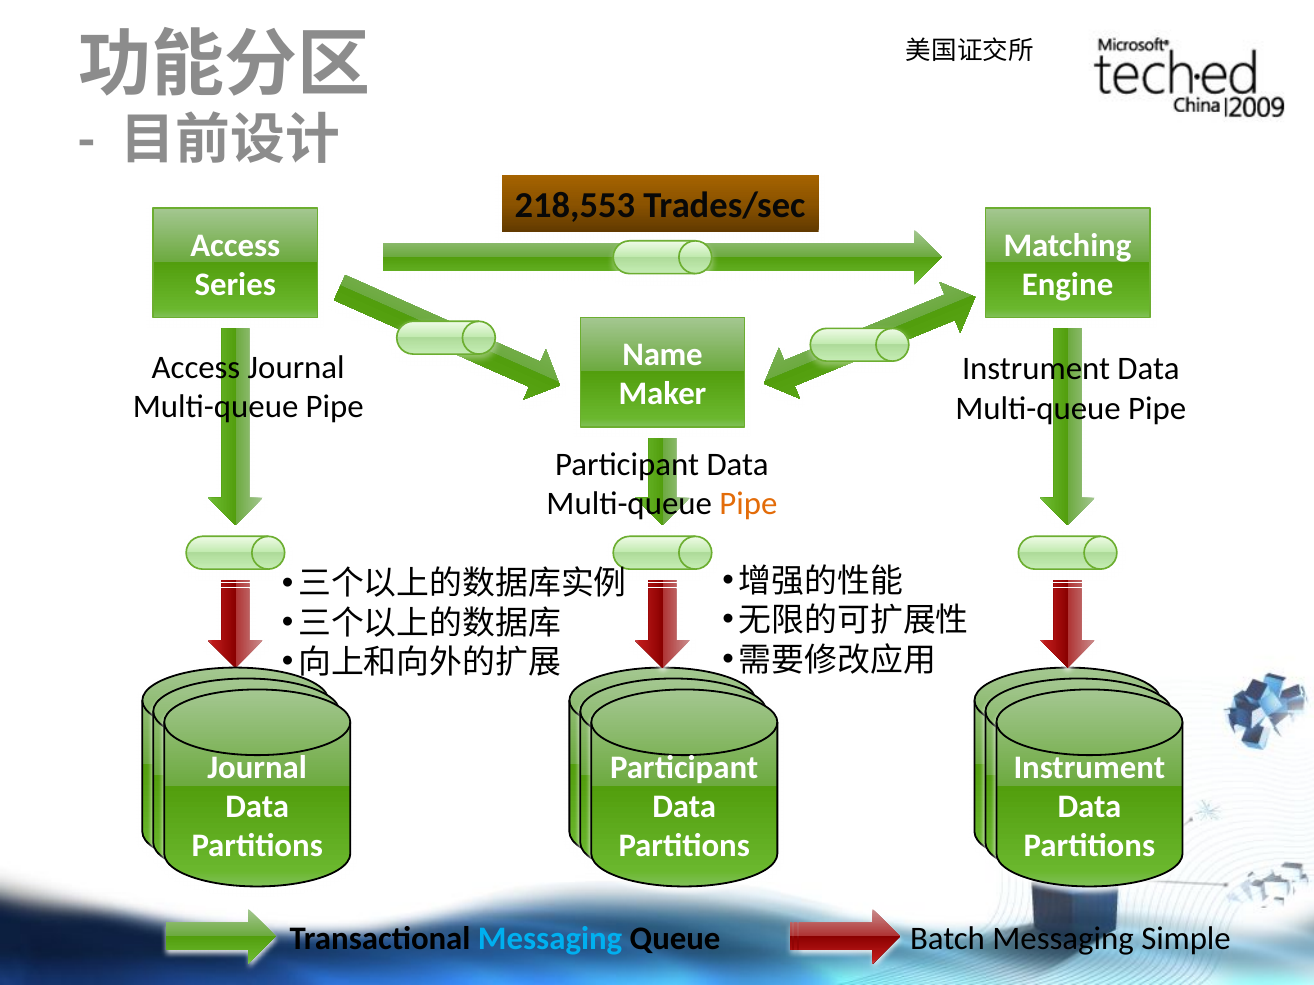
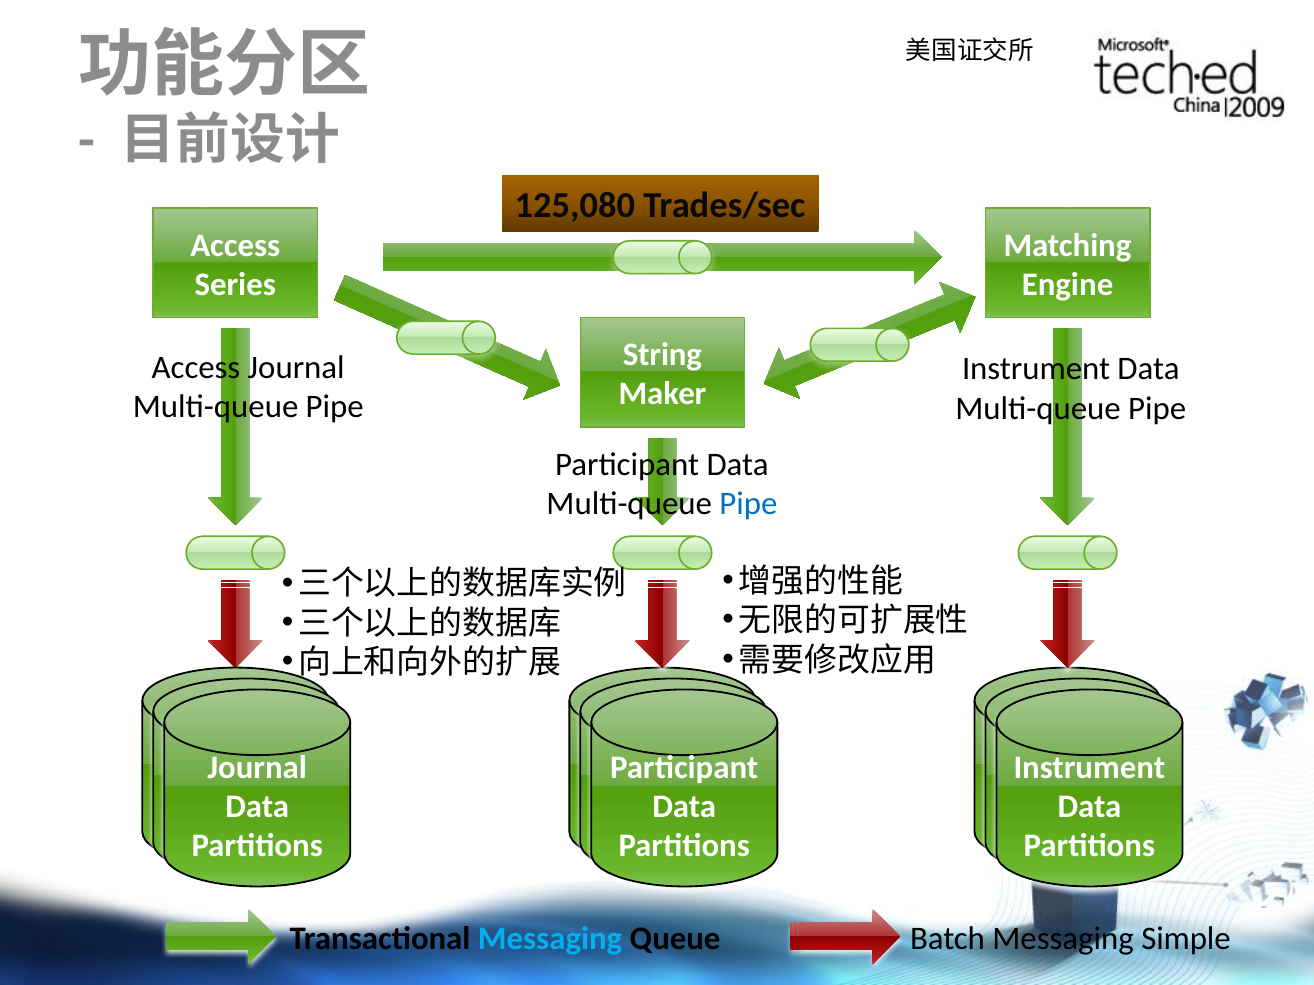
218,553: 218,553 -> 125,080
Name: Name -> String
Pipe at (748, 504) colour: orange -> blue
